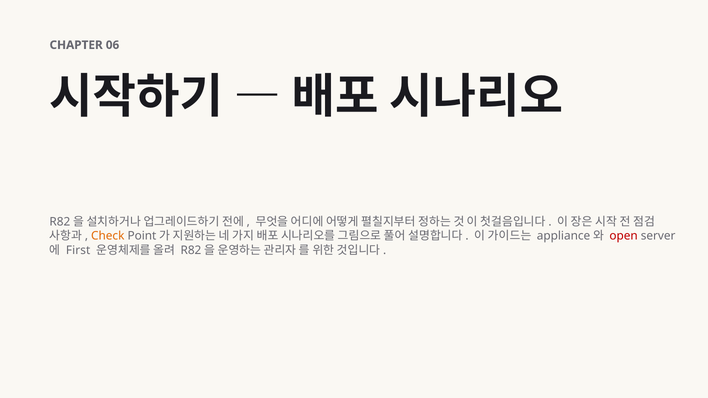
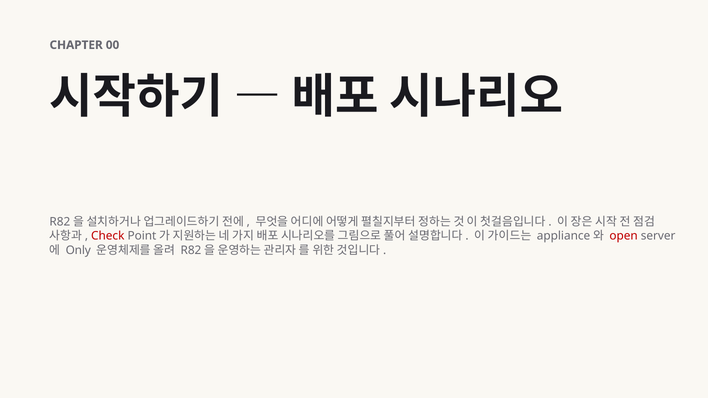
06: 06 -> 00
Check colour: orange -> red
First: First -> Only
